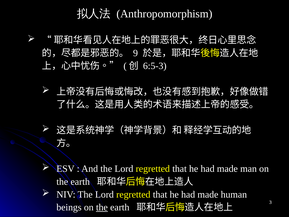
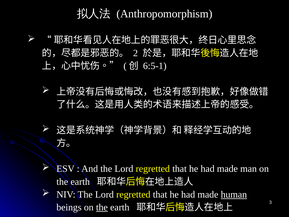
9: 9 -> 2
6:5-3: 6:5-3 -> 6:5-1
human underline: none -> present
